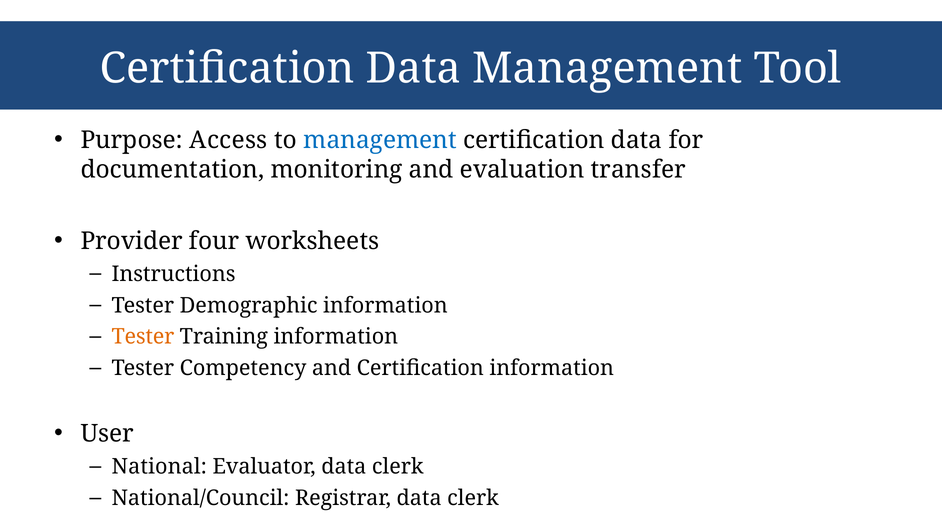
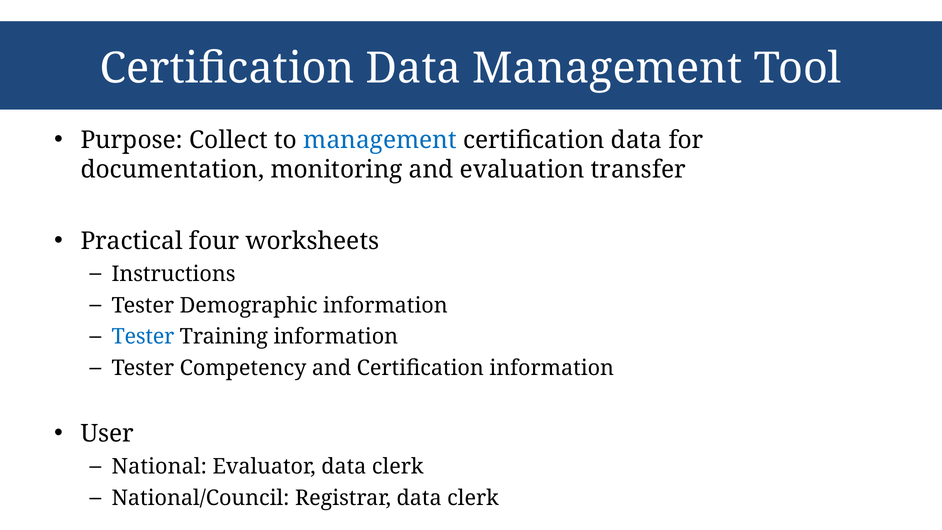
Access: Access -> Collect
Provider: Provider -> Practical
Tester at (143, 337) colour: orange -> blue
